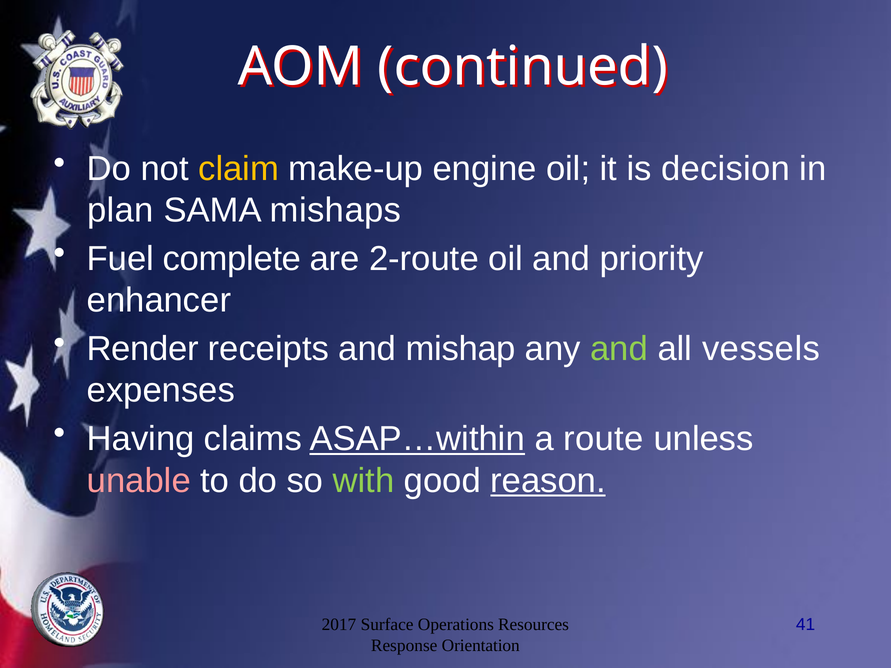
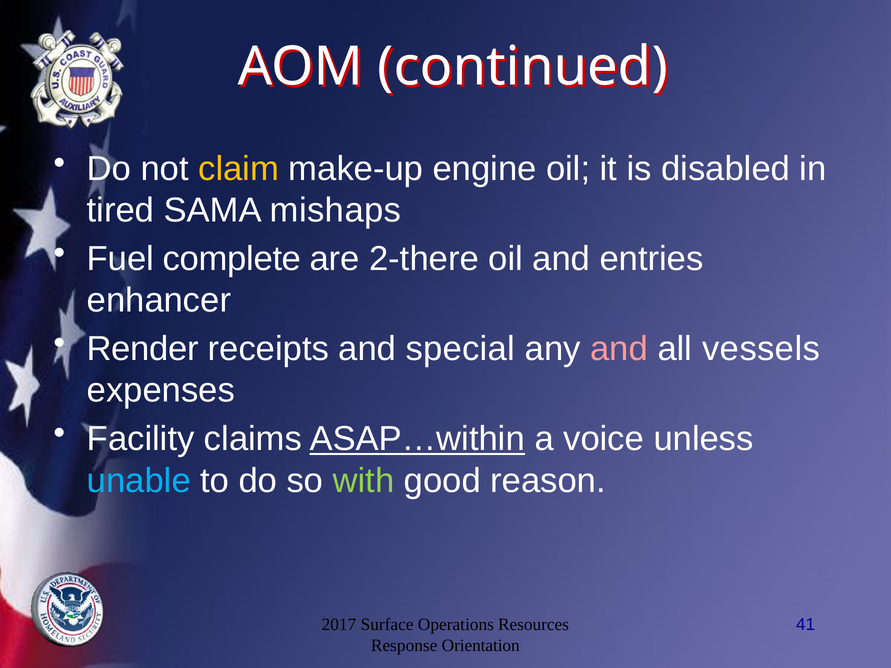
decision: decision -> disabled
plan: plan -> tired
2-route: 2-route -> 2-there
priority: priority -> entries
mishap: mishap -> special
and at (619, 349) colour: light green -> pink
Having: Having -> Facility
route: route -> voice
unable colour: pink -> light blue
reason underline: present -> none
